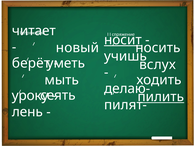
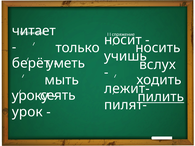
носит underline: present -> none
новый: новый -> только
делаю-: делаю- -> лежит-
лень: лень -> урок
